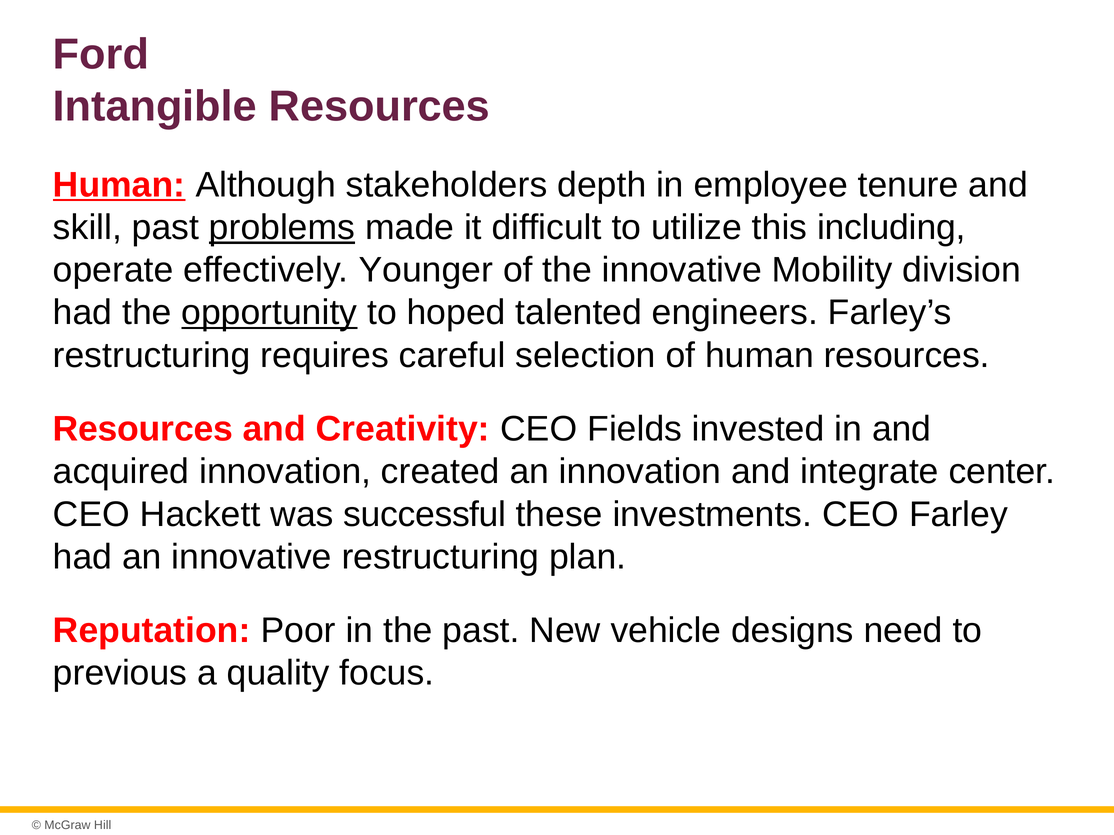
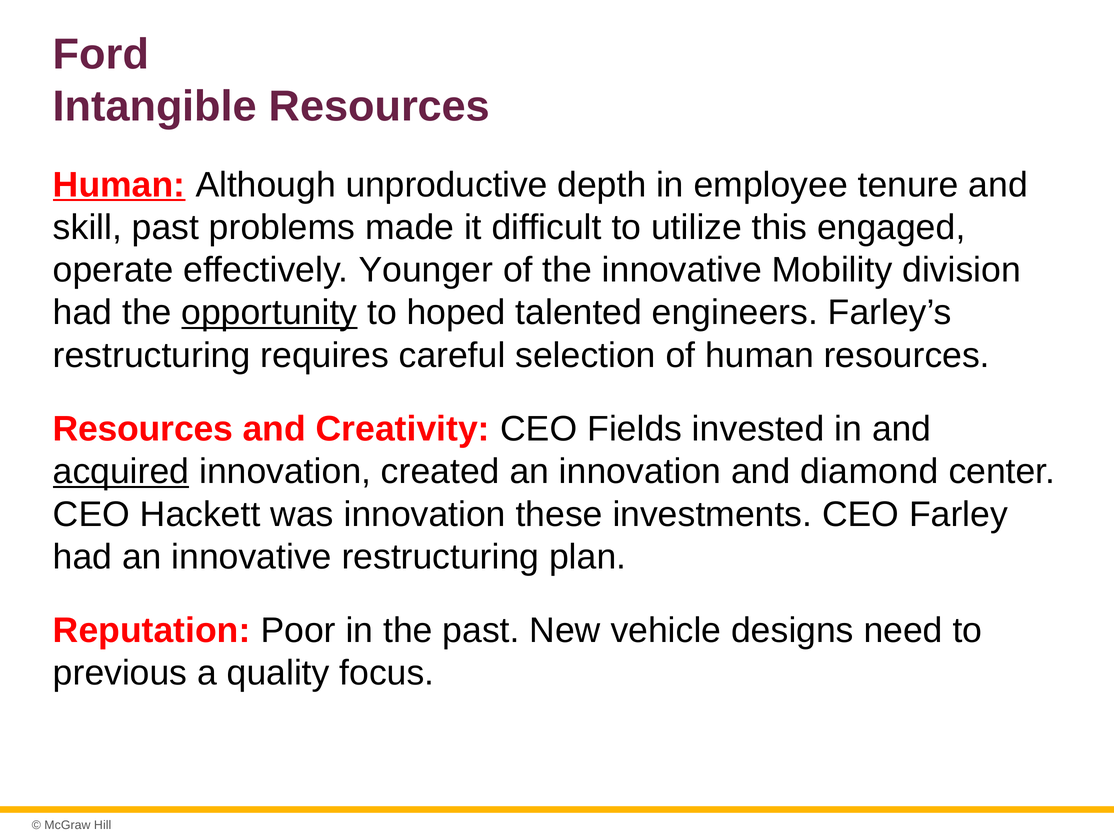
stakeholders: stakeholders -> unproductive
problems underline: present -> none
including: including -> engaged
acquired underline: none -> present
integrate: integrate -> diamond
was successful: successful -> innovation
